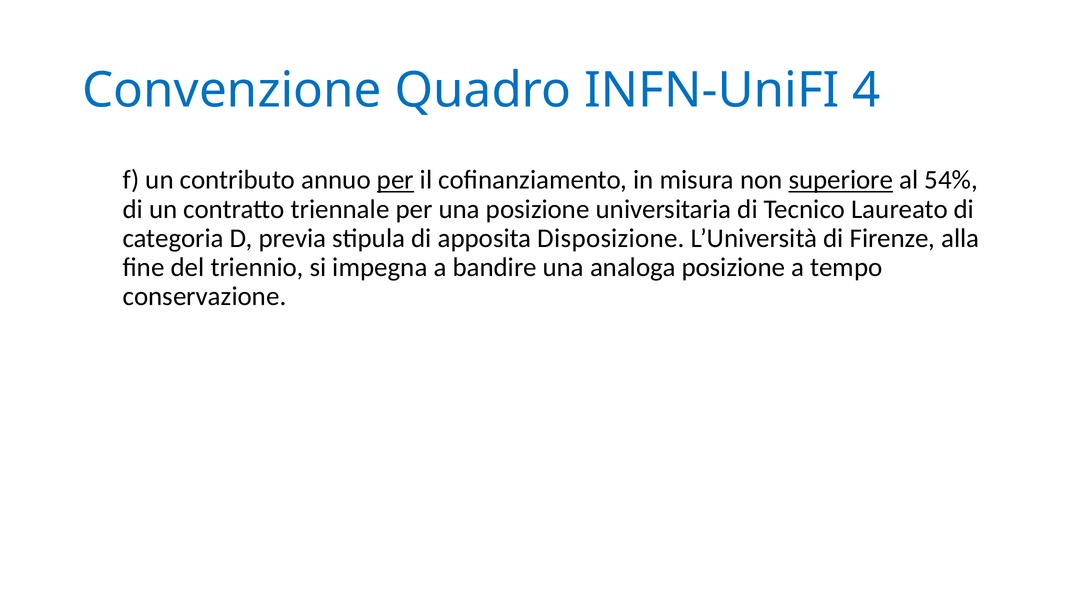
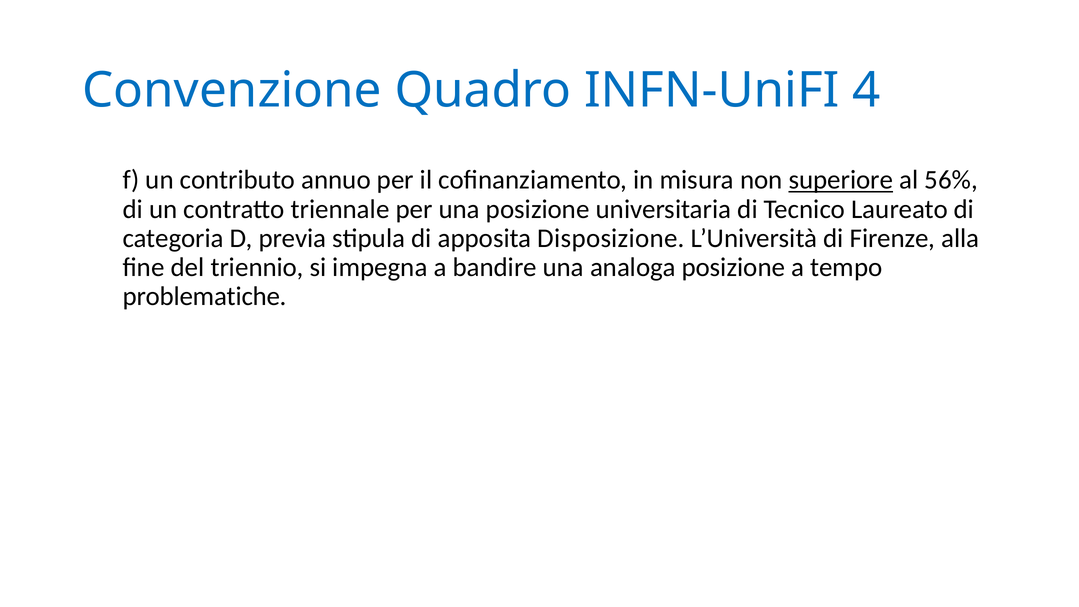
per at (395, 180) underline: present -> none
54%: 54% -> 56%
conservazione: conservazione -> problematiche
